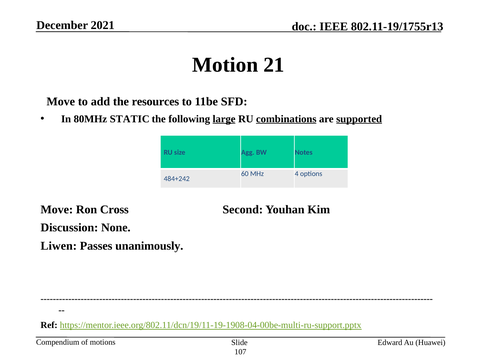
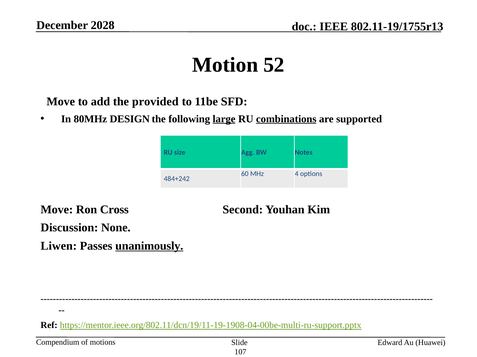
2021: 2021 -> 2028
21: 21 -> 52
resources: resources -> provided
STATIC: STATIC -> DESIGN
supported underline: present -> none
unanimously underline: none -> present
